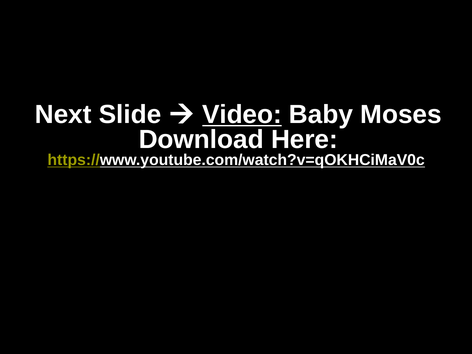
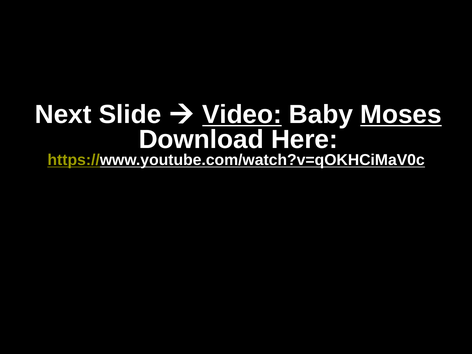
Moses underline: none -> present
